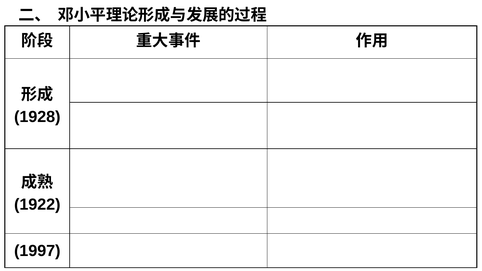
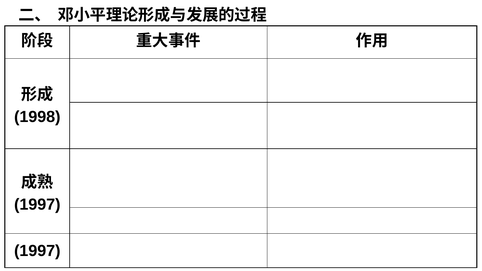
1928: 1928 -> 1998
1922 at (37, 205): 1922 -> 1997
